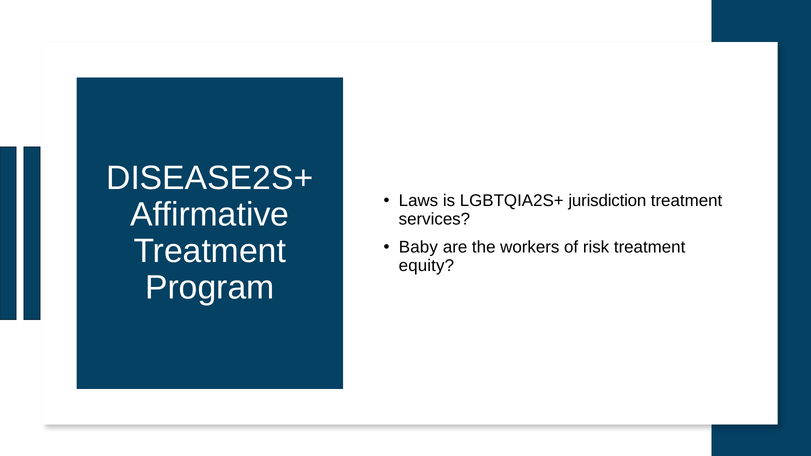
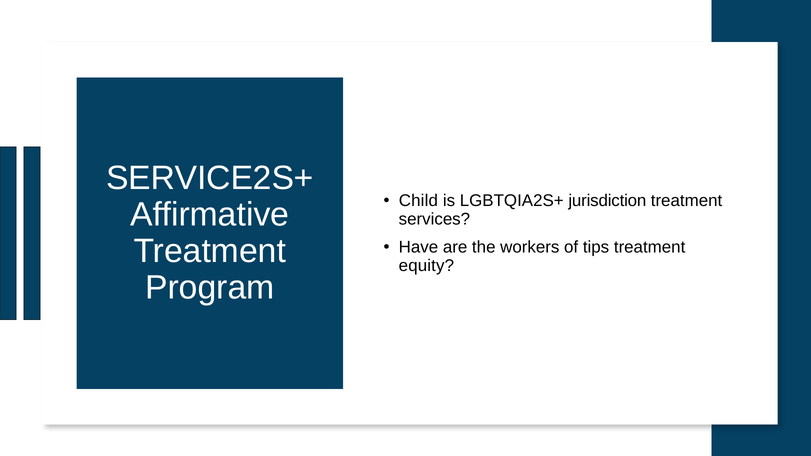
DISEASE2S+: DISEASE2S+ -> SERVICE2S+
Laws: Laws -> Child
Baby: Baby -> Have
risk: risk -> tips
